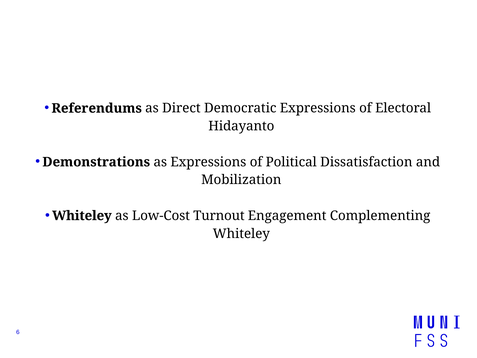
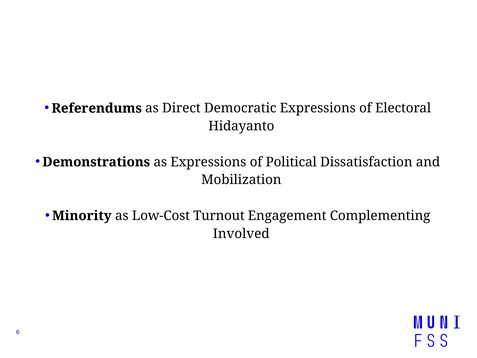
Whiteley at (82, 216): Whiteley -> Minority
Whiteley at (241, 233): Whiteley -> Involved
